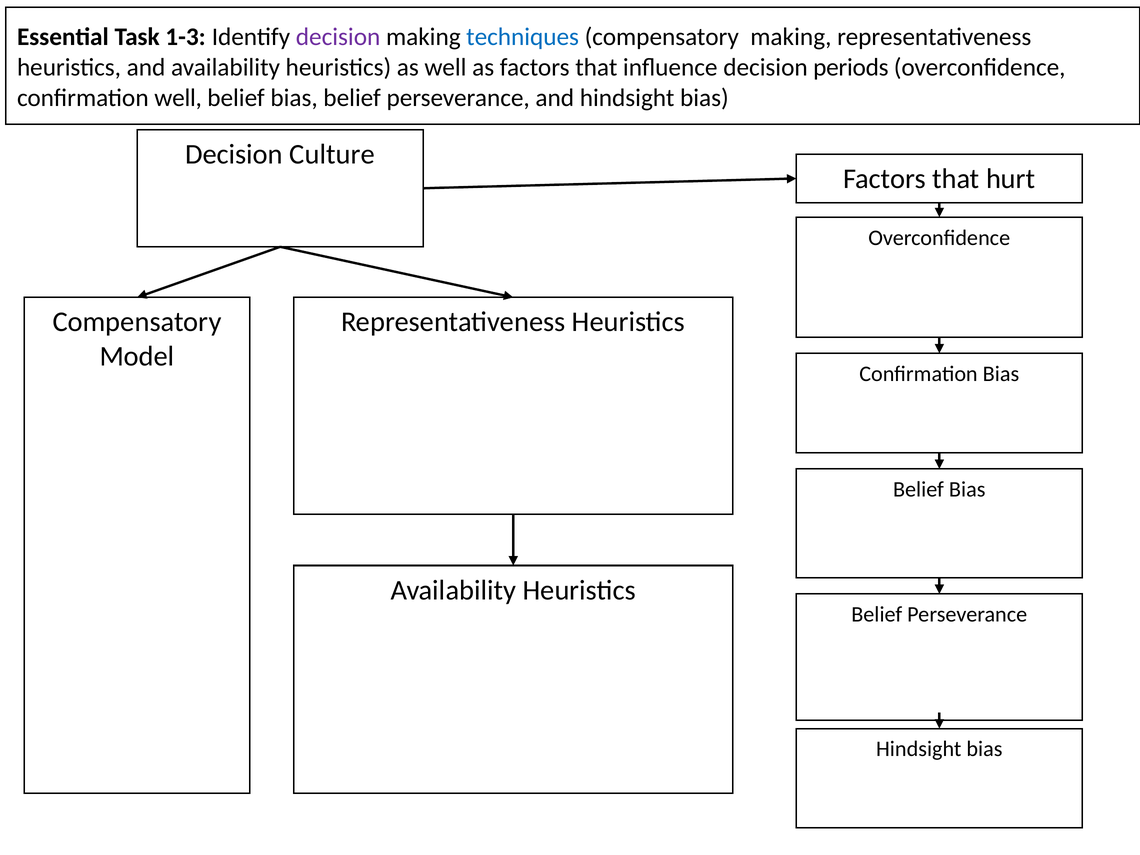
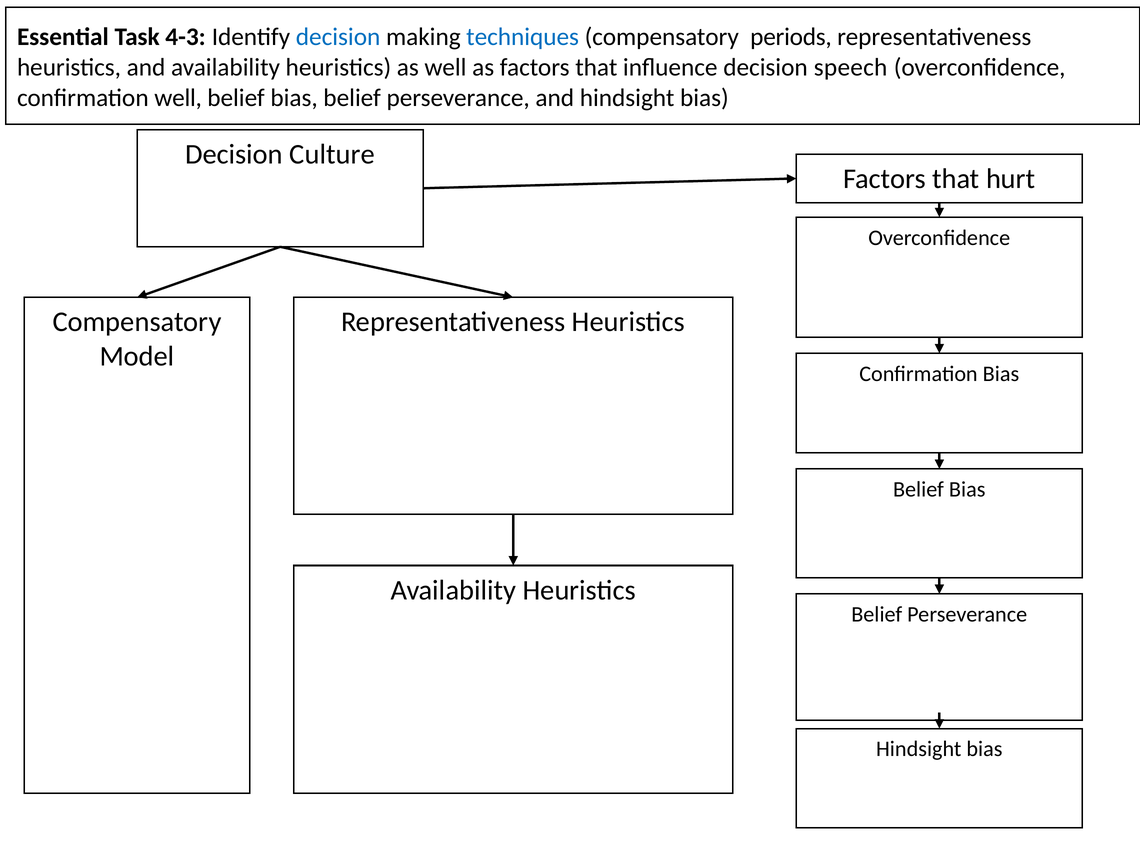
1-3: 1-3 -> 4-3
decision at (338, 37) colour: purple -> blue
compensatory making: making -> periods
periods: periods -> speech
